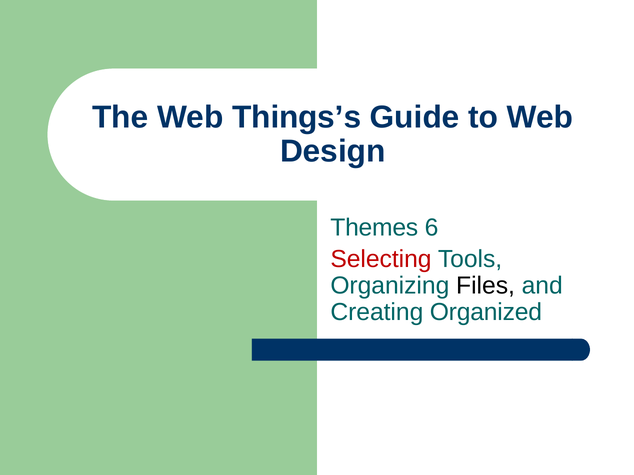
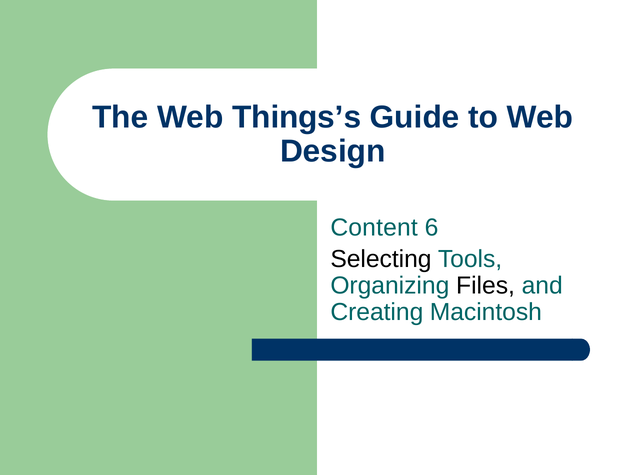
Themes: Themes -> Content
Selecting colour: red -> black
Organized: Organized -> Macintosh
